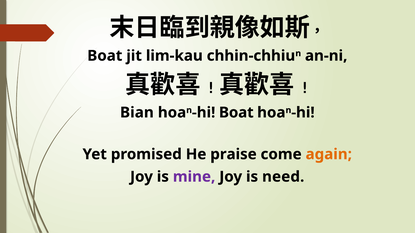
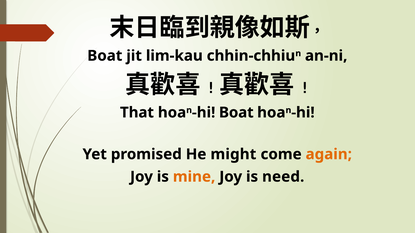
Bian: Bian -> That
praise: praise -> might
mine colour: purple -> orange
